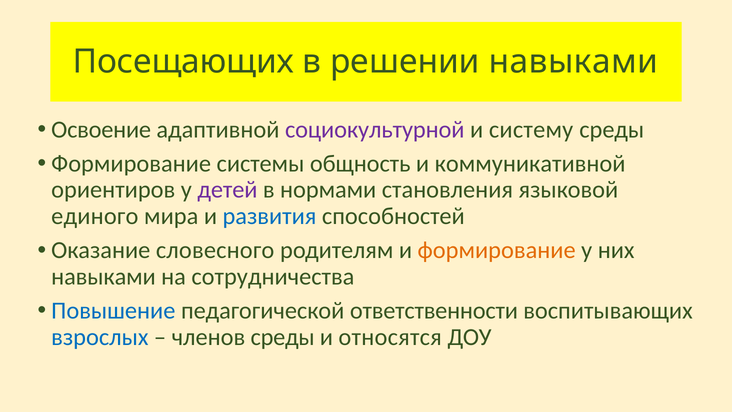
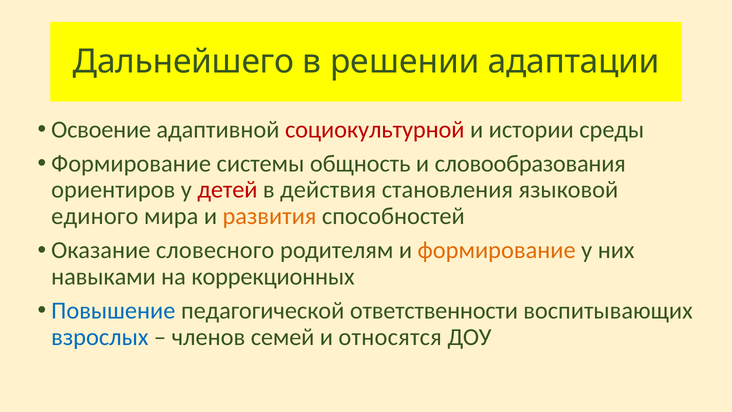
Посещающих: Посещающих -> Дальнейшего
решении навыками: навыками -> адаптации
социокультурной colour: purple -> red
систему: систему -> истории
коммуникативной: коммуникативной -> словообразования
детей colour: purple -> red
нормами: нормами -> действия
развития colour: blue -> orange
сотрудничества: сотрудничества -> коррекционных
членов среды: среды -> семей
